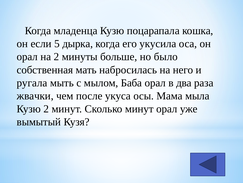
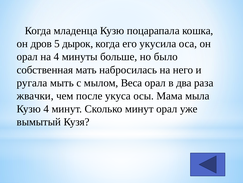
если: если -> дров
дырка: дырка -> дырок
на 2: 2 -> 4
Баба: Баба -> Веса
Кузю 2: 2 -> 4
